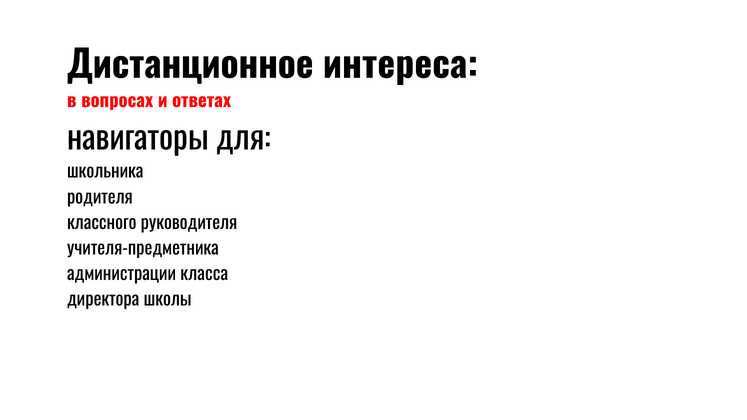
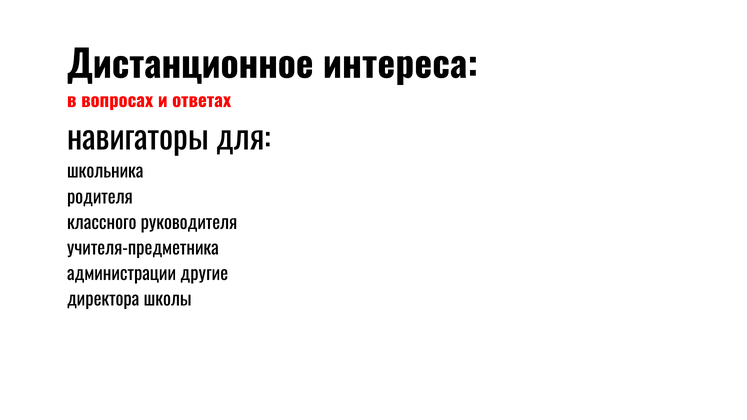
класса: класса -> другие
